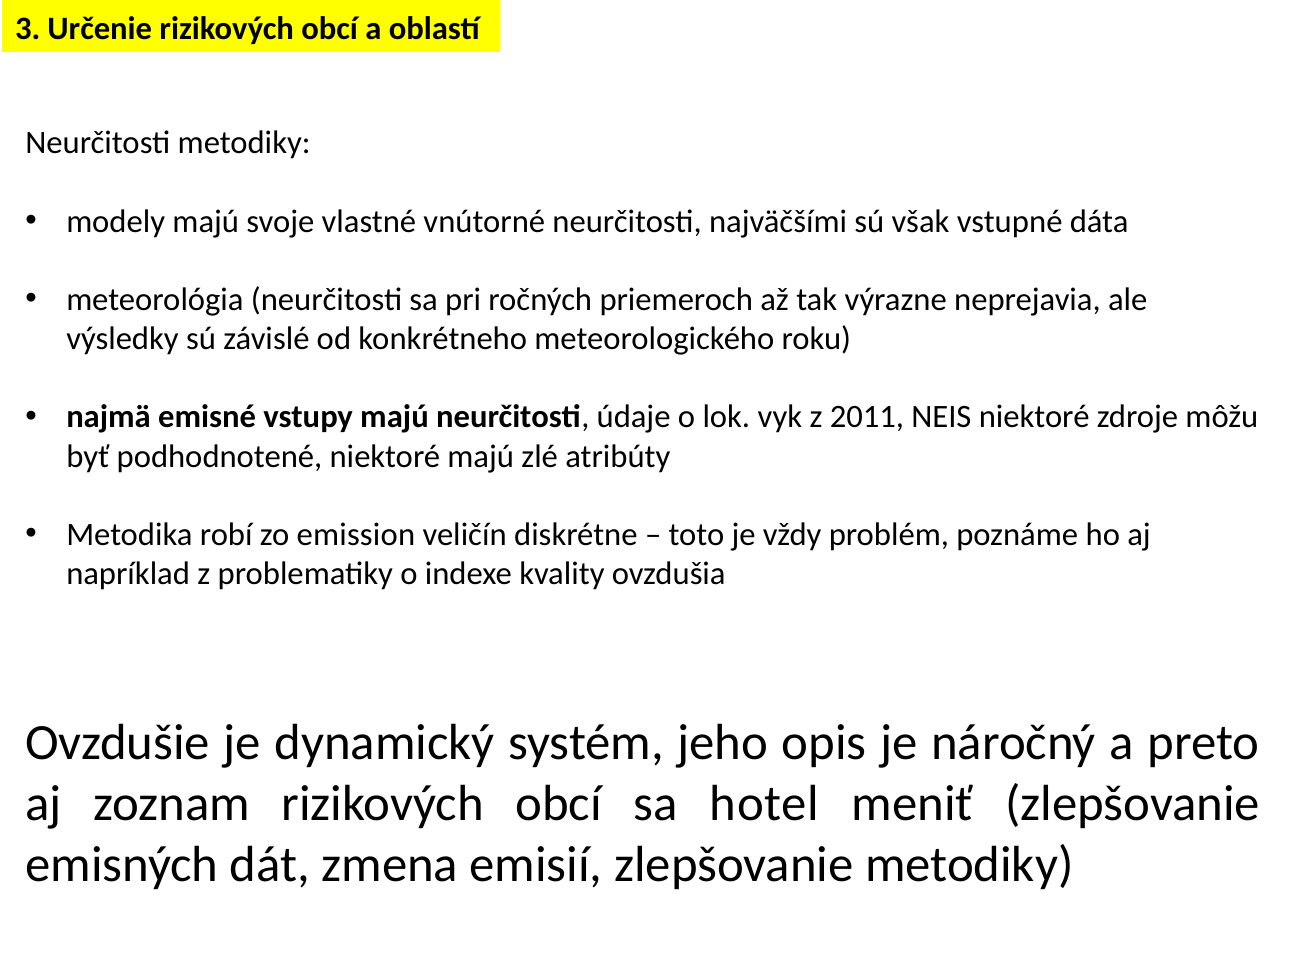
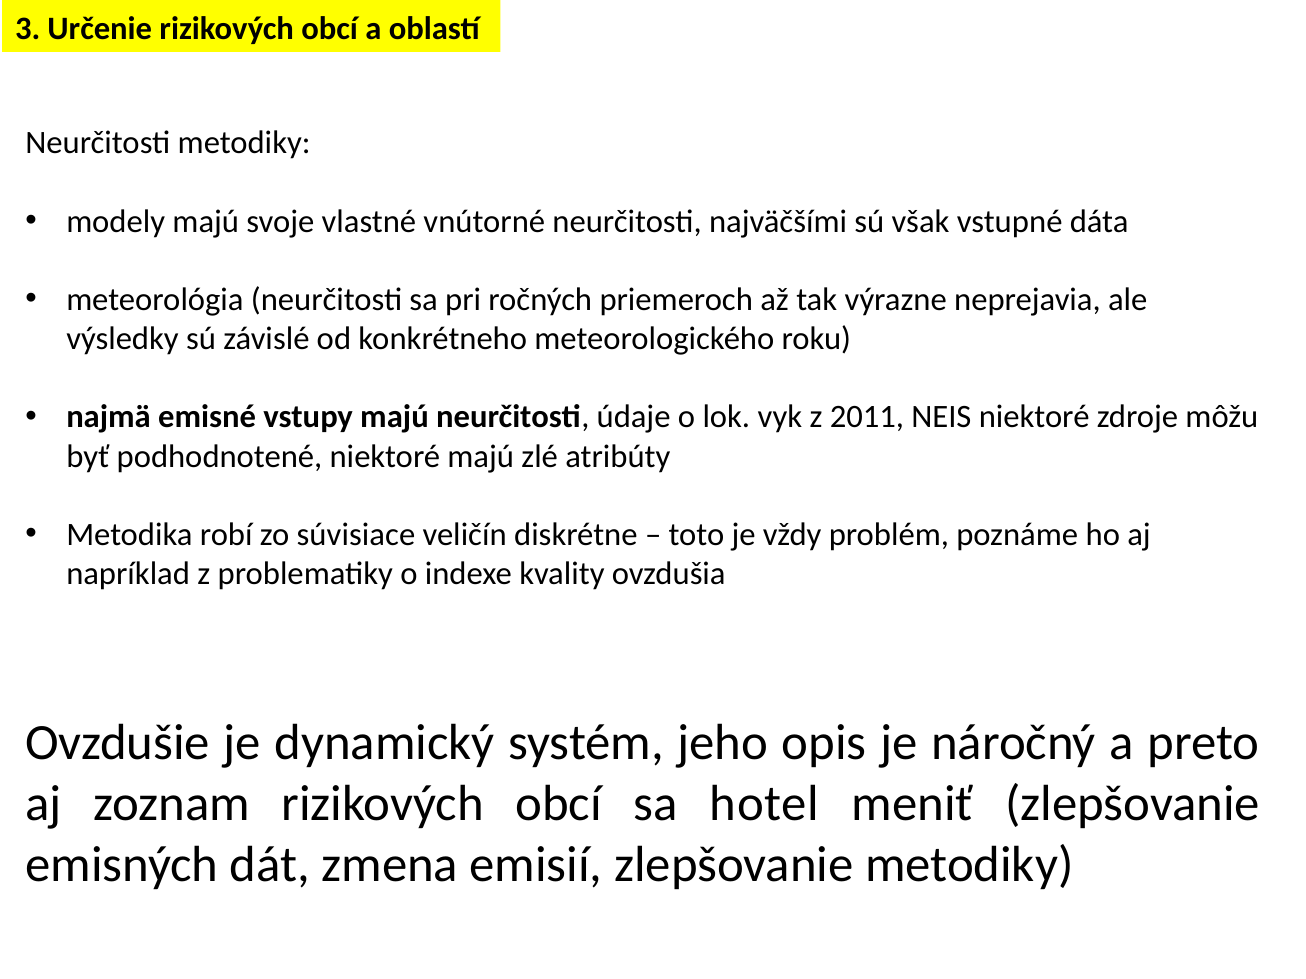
emission: emission -> súvisiace
